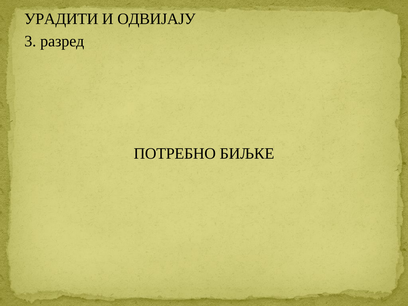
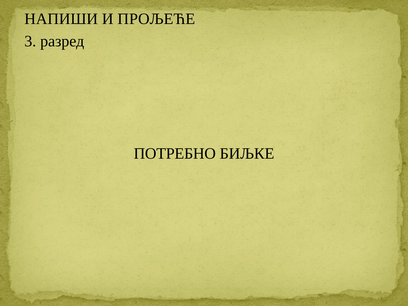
УРАДИТИ: УРАДИТИ -> НАПИШИ
ОДВИЈАЈУ: ОДВИЈАЈУ -> ПРОЉЕЋЕ
